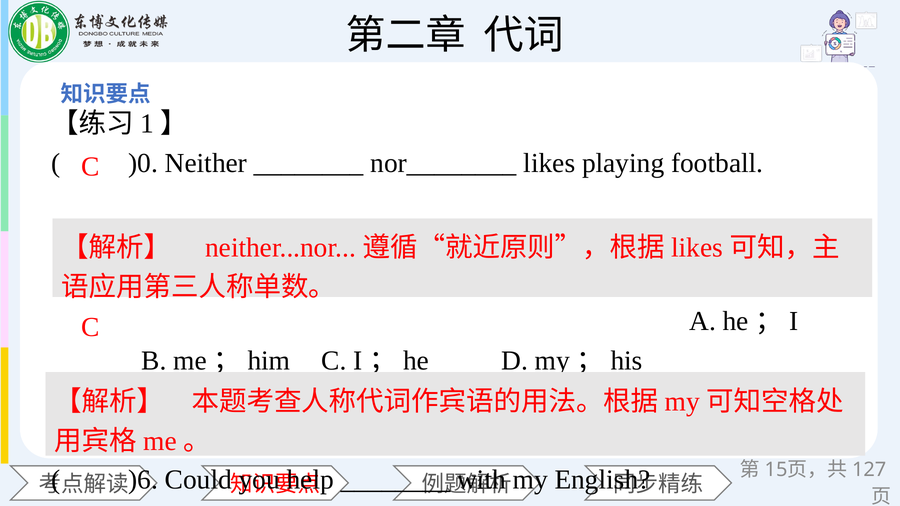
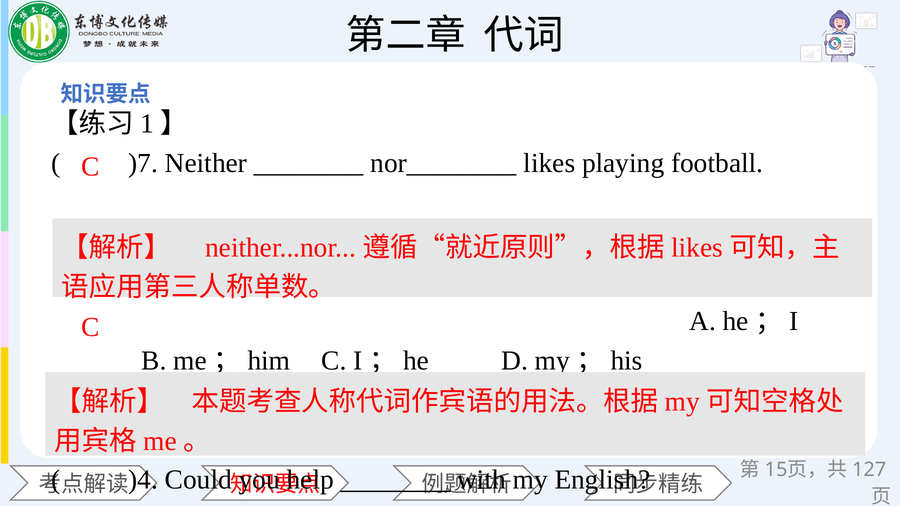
)0: )0 -> )7
)6: )6 -> )4
